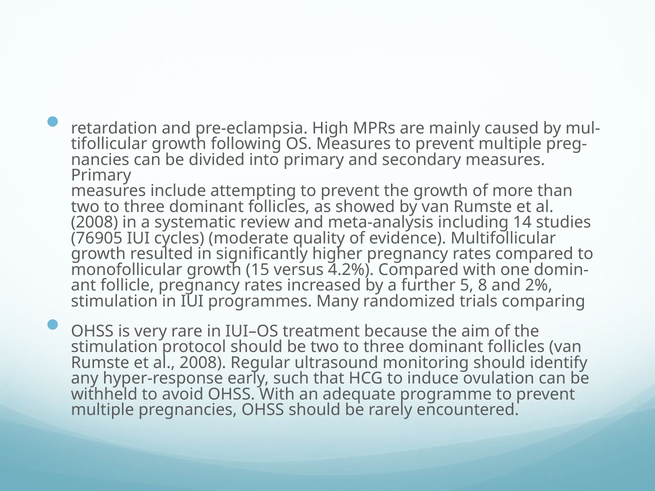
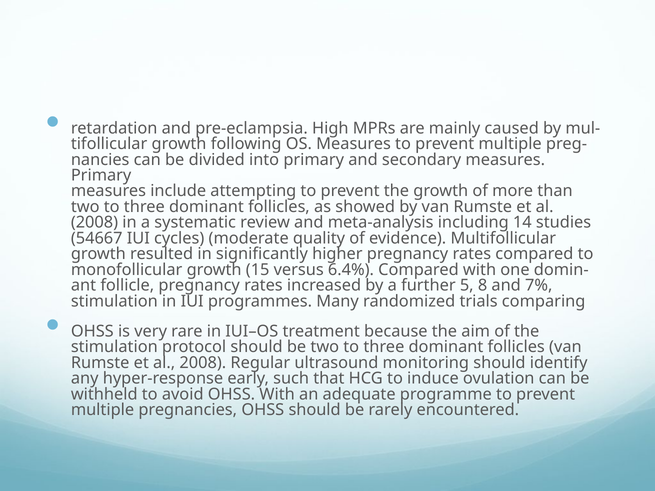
76905: 76905 -> 54667
4.2%: 4.2% -> 6.4%
2%: 2% -> 7%
